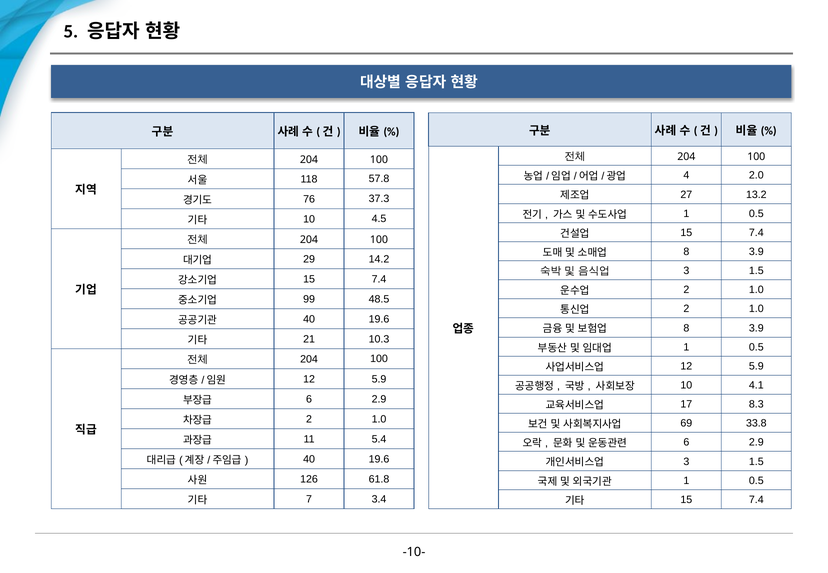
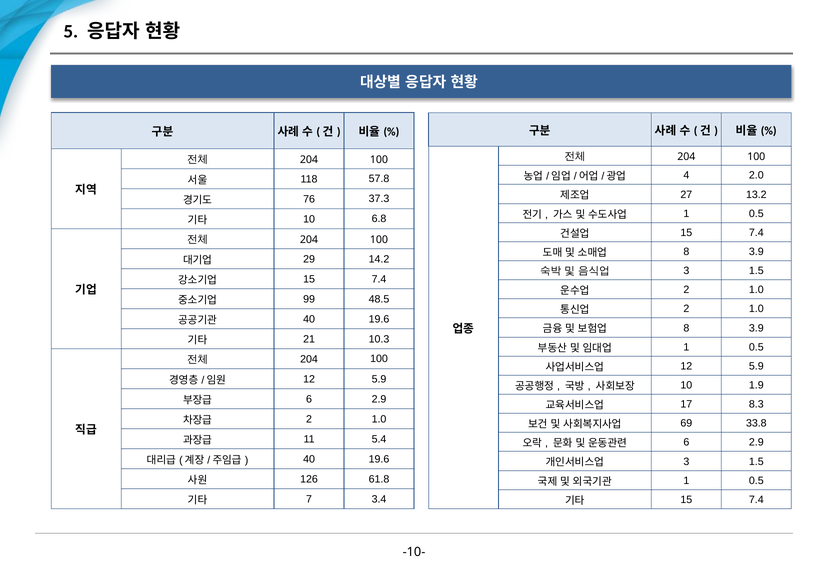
4.5: 4.5 -> 6.8
4.1: 4.1 -> 1.9
